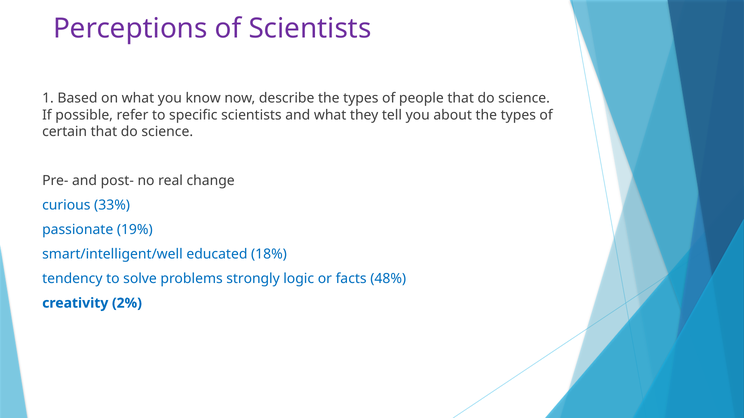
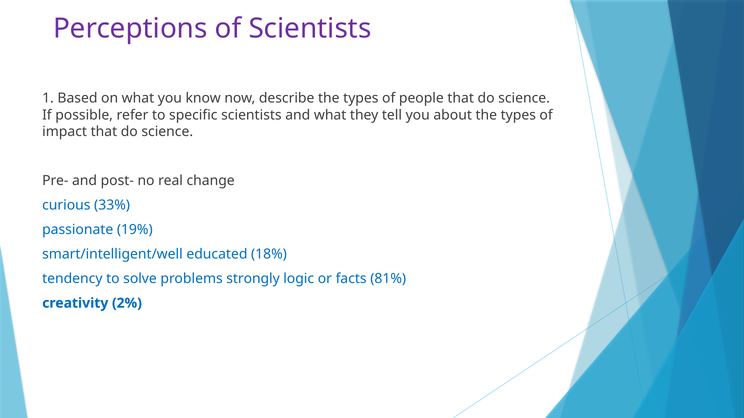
certain: certain -> impact
48%: 48% -> 81%
